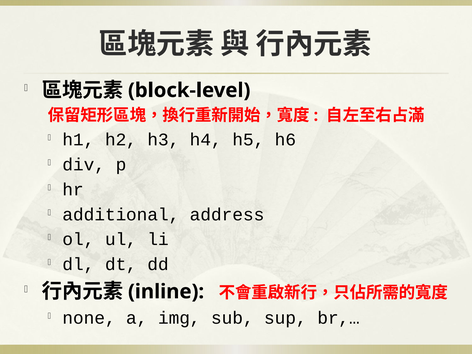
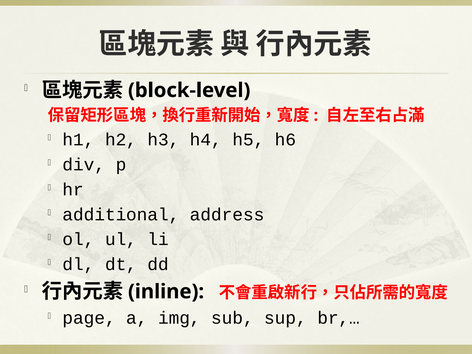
none: none -> page
